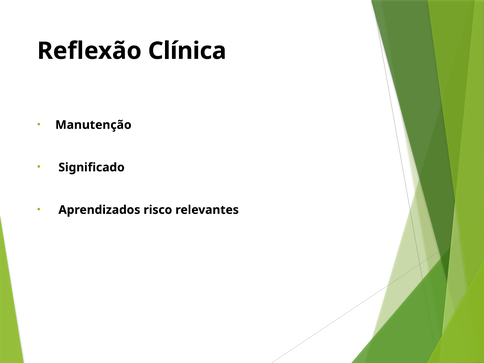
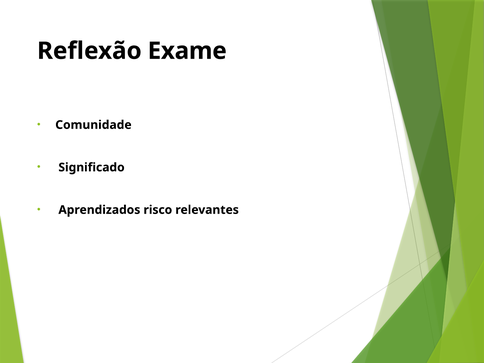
Clínica: Clínica -> Exame
Manutenção: Manutenção -> Comunidade
